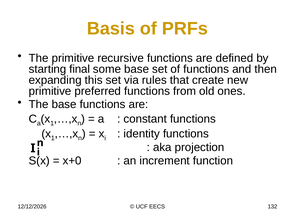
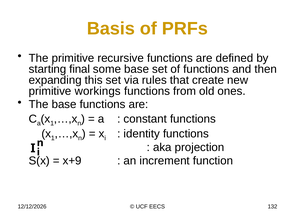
preferred: preferred -> workings
x+0: x+0 -> x+9
